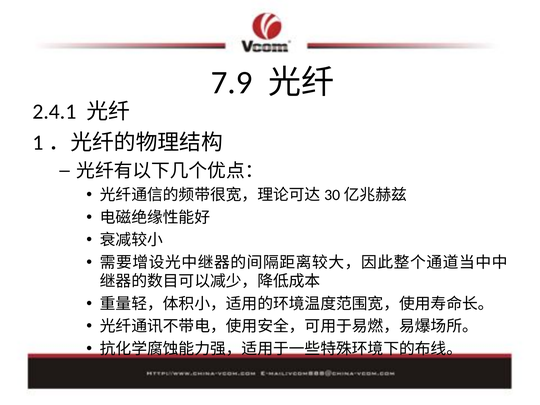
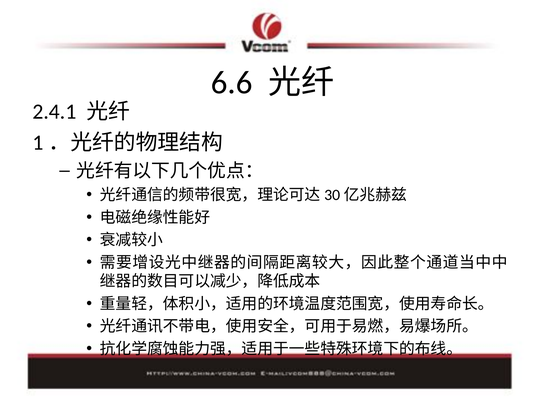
7.9: 7.9 -> 6.6
